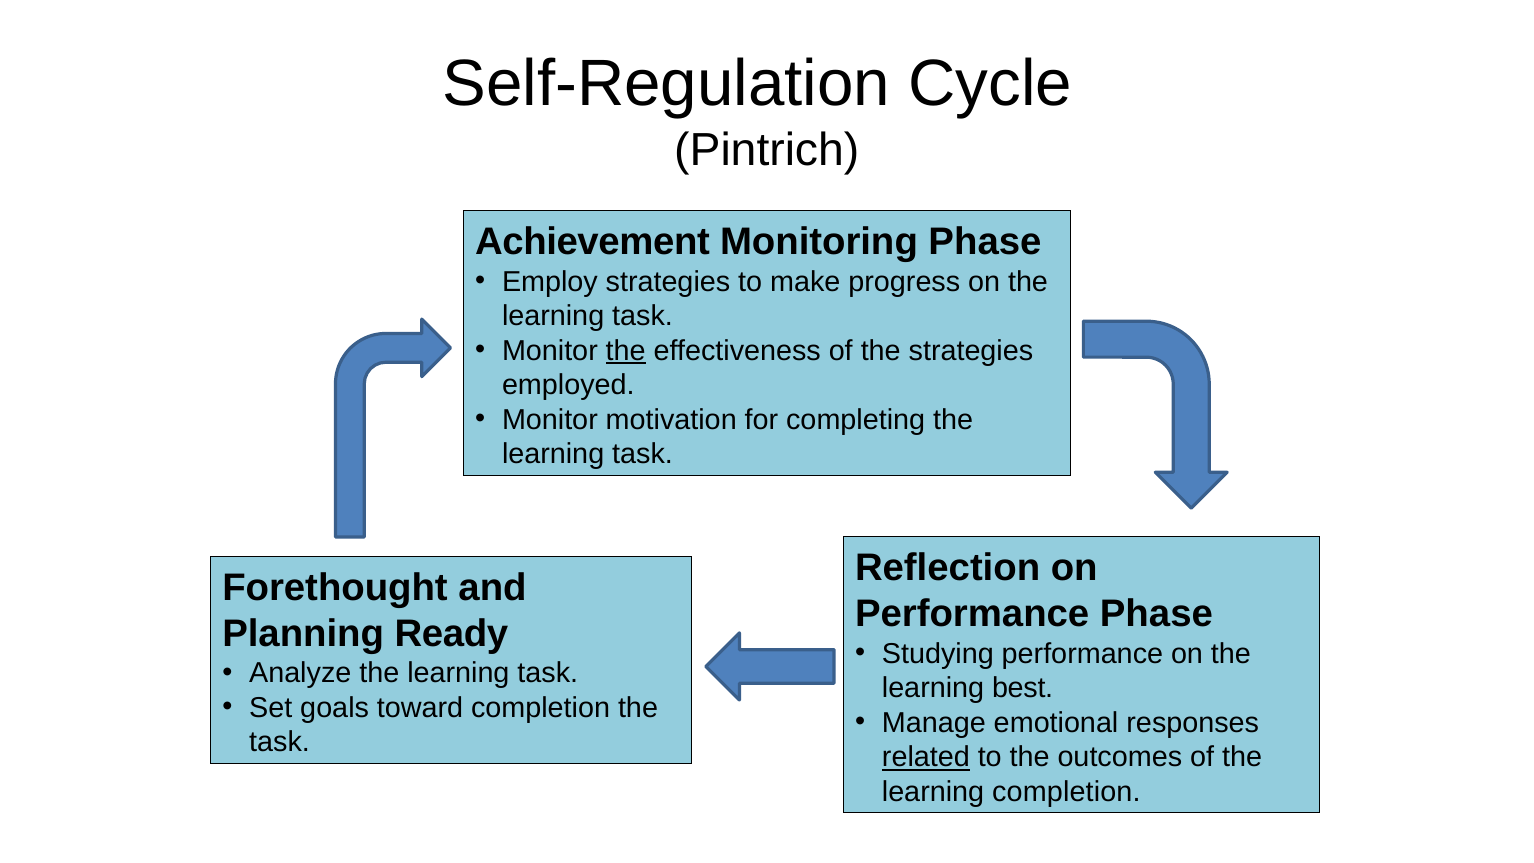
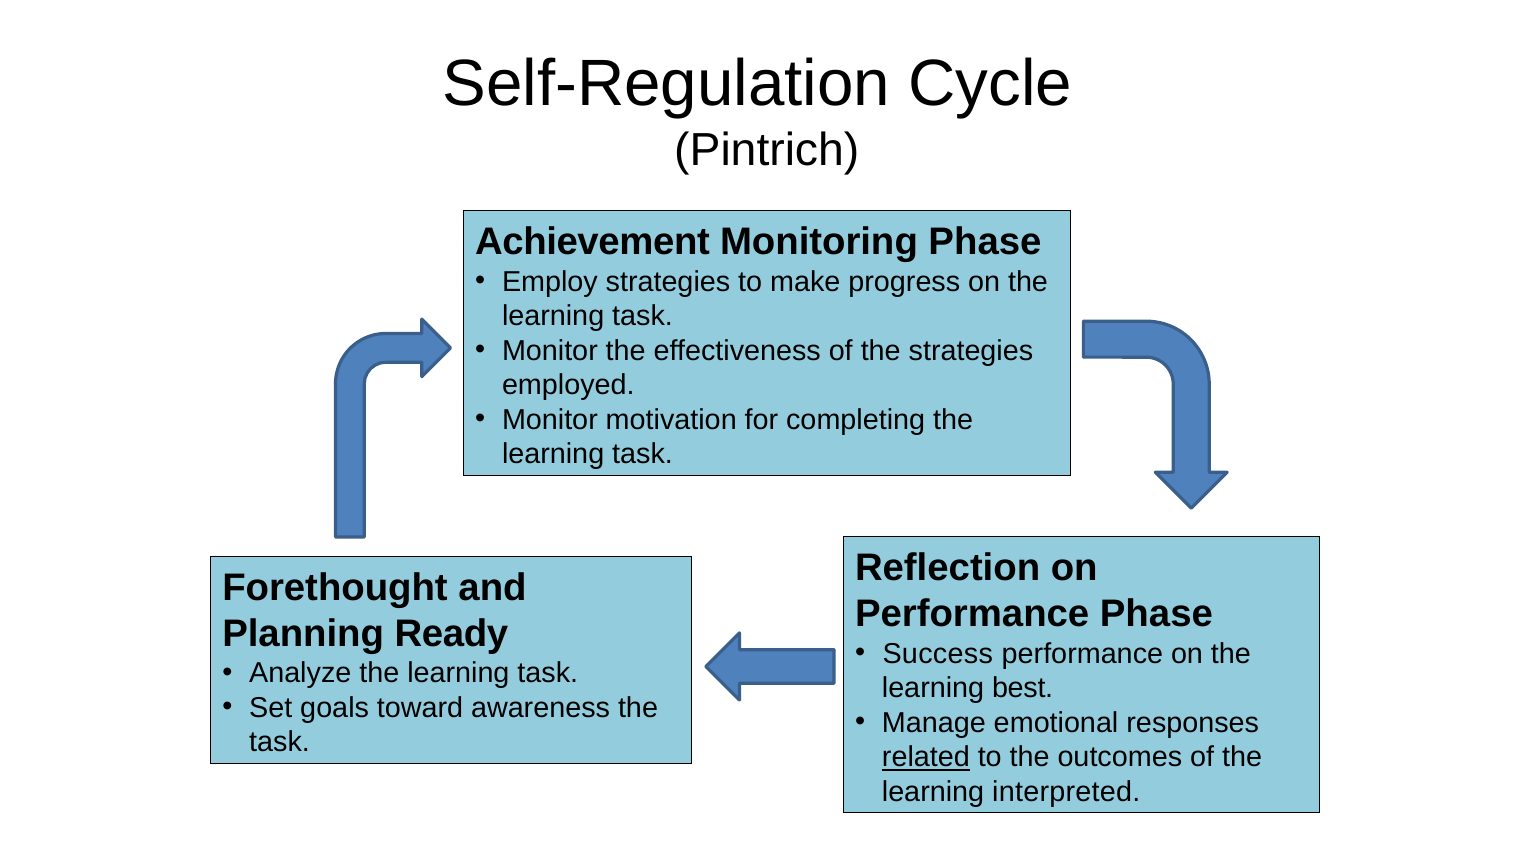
the at (626, 351) underline: present -> none
Studying: Studying -> Success
toward completion: completion -> awareness
learning completion: completion -> interpreted
